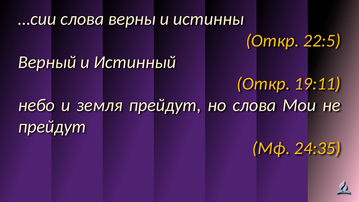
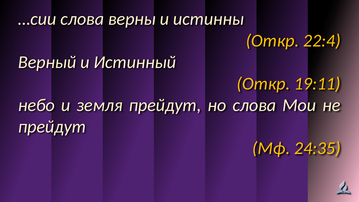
22:5: 22:5 -> 22:4
